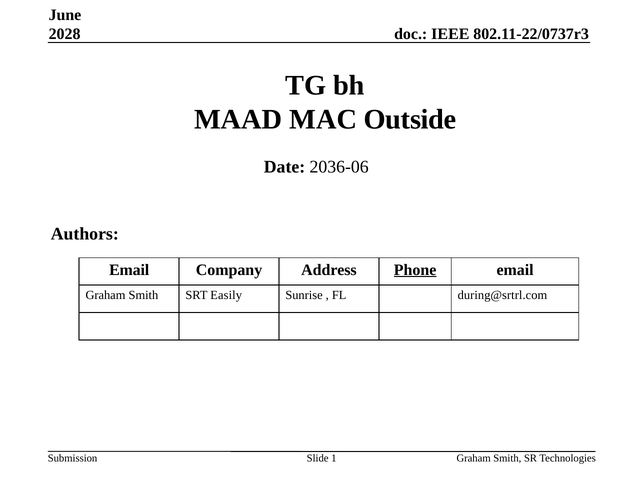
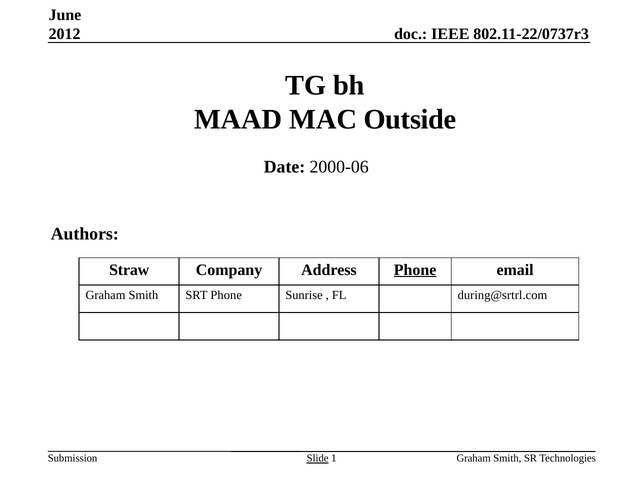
2028: 2028 -> 2012
2036-06: 2036-06 -> 2000-06
Email at (129, 270): Email -> Straw
SRT Easily: Easily -> Phone
Slide underline: none -> present
